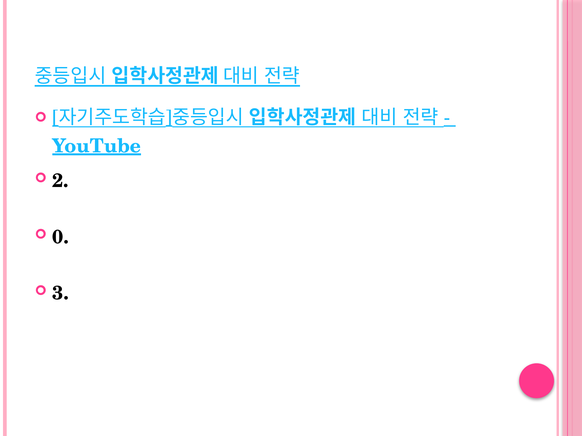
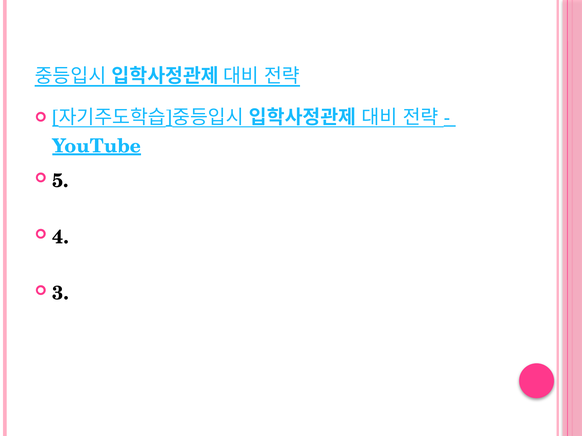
2: 2 -> 5
0: 0 -> 4
